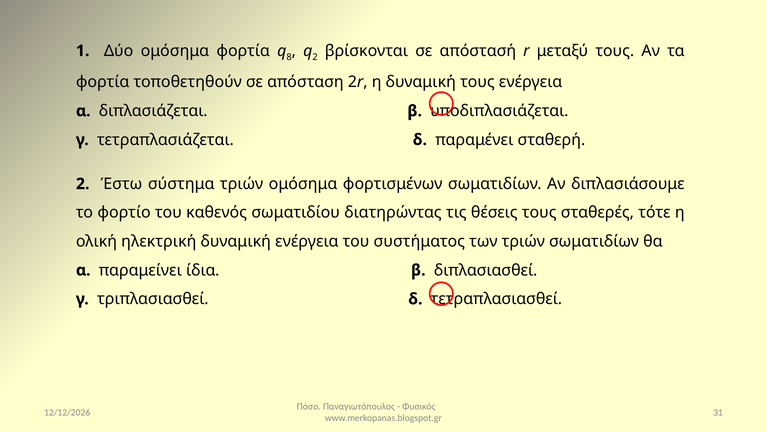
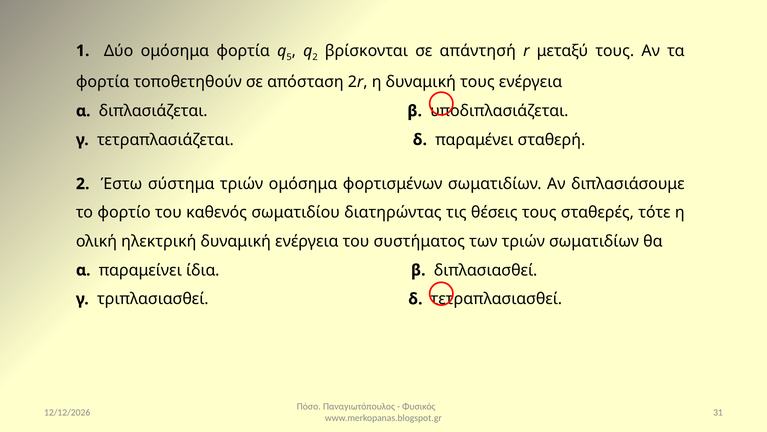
8: 8 -> 5
απόστασή: απόστασή -> απάντησή
